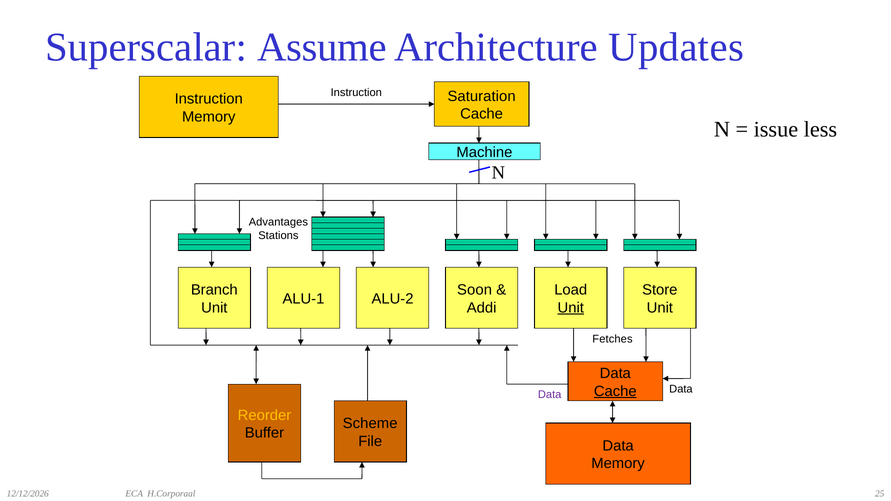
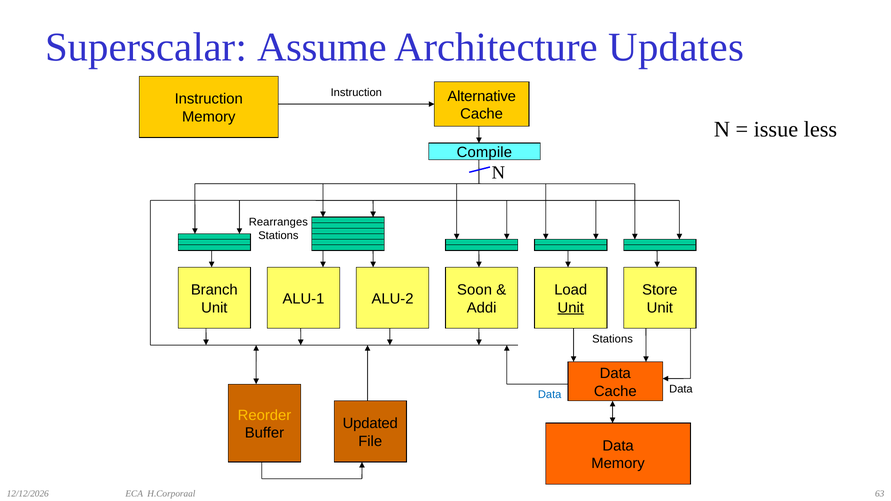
Saturation: Saturation -> Alternative
Machine: Machine -> Compile
Advantages: Advantages -> Rearranges
Fetches at (612, 339): Fetches -> Stations
Cache at (615, 391) underline: present -> none
Data at (550, 395) colour: purple -> blue
Scheme: Scheme -> Updated
25: 25 -> 63
